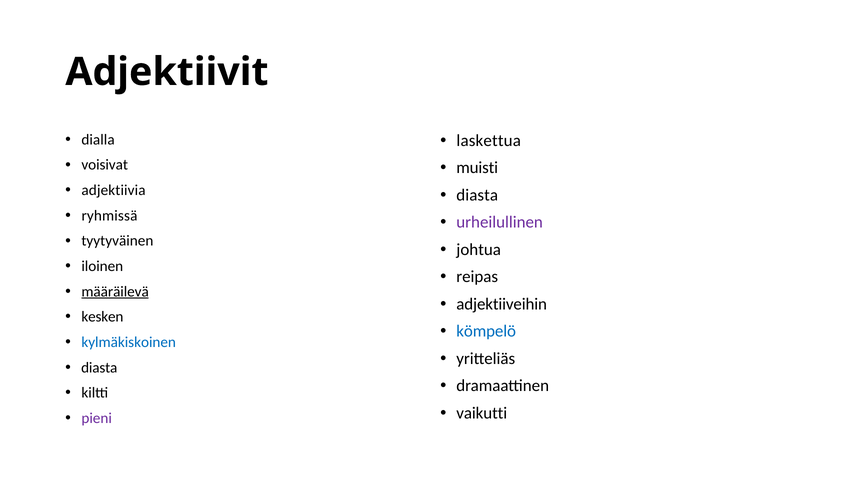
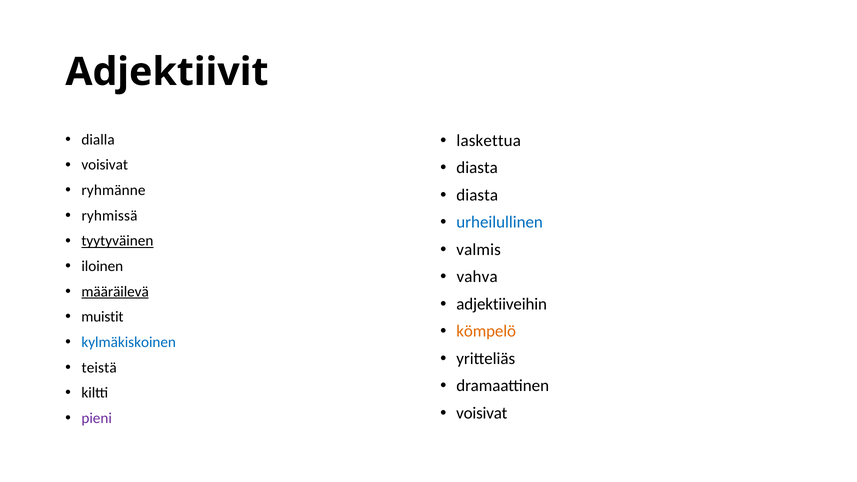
muisti at (477, 168): muisti -> diasta
adjektiivia: adjektiivia -> ryhmänne
urheilullinen colour: purple -> blue
tyytyväinen underline: none -> present
johtua: johtua -> valmis
reipas: reipas -> vahva
kesken: kesken -> muistit
kömpelö colour: blue -> orange
diasta at (99, 368): diasta -> teistä
vaikutti at (482, 413): vaikutti -> voisivat
